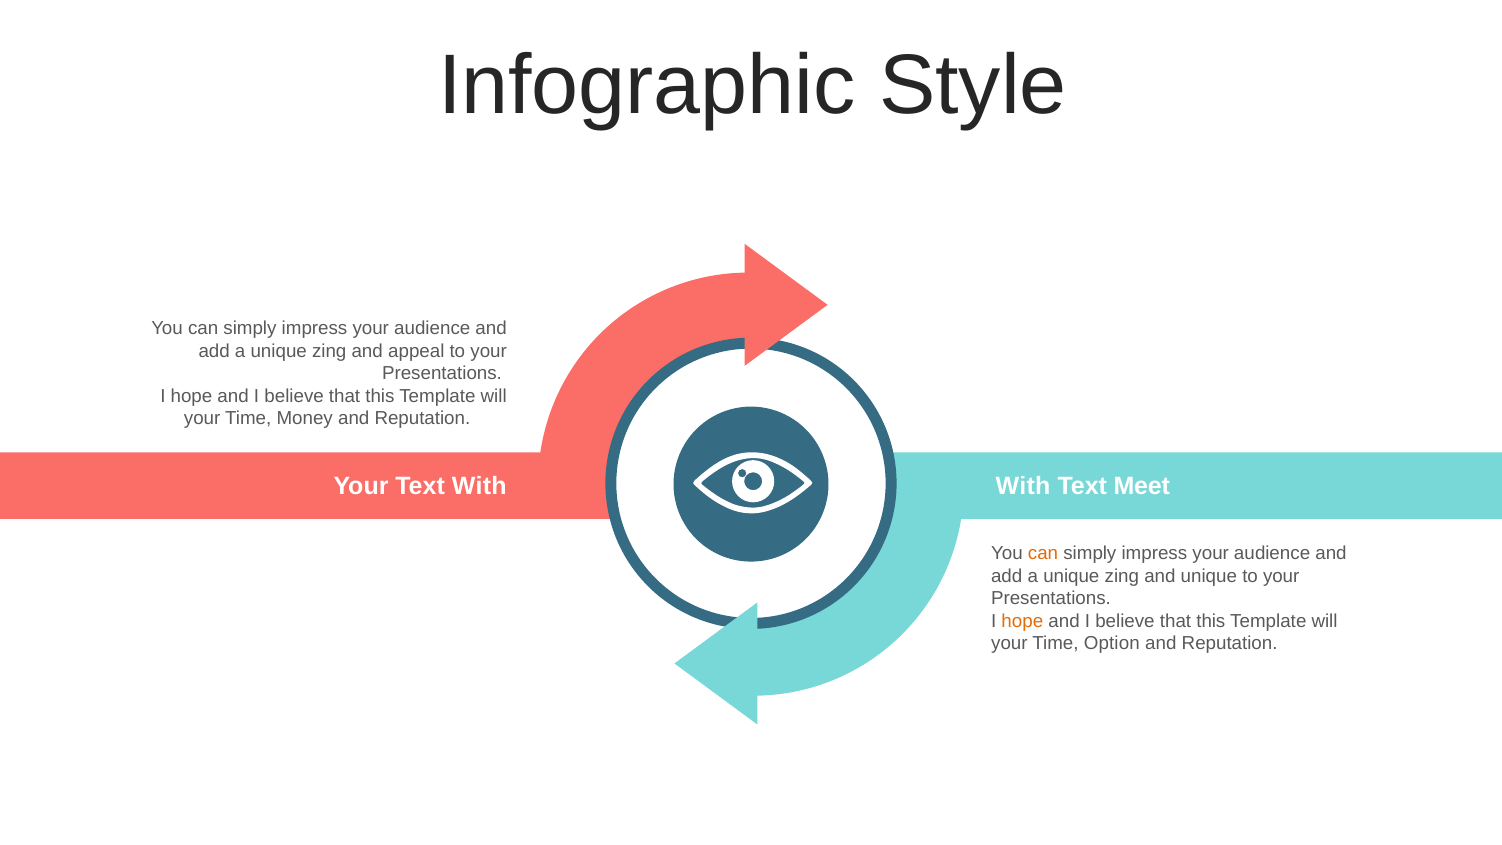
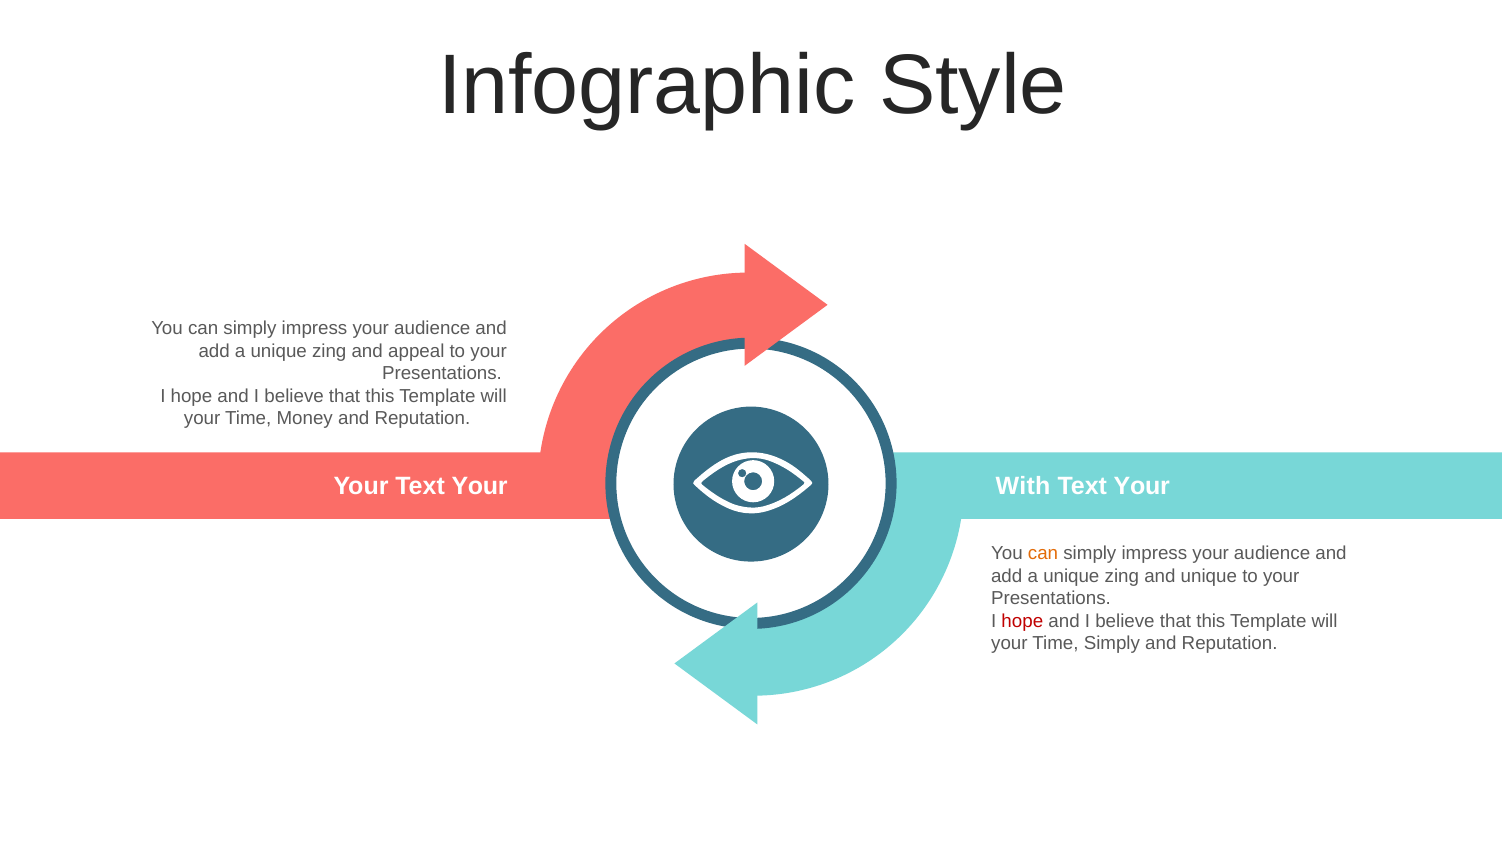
Your Text With: With -> Your
Meet at (1142, 486): Meet -> Your
hope at (1022, 621) colour: orange -> red
Time Option: Option -> Simply
